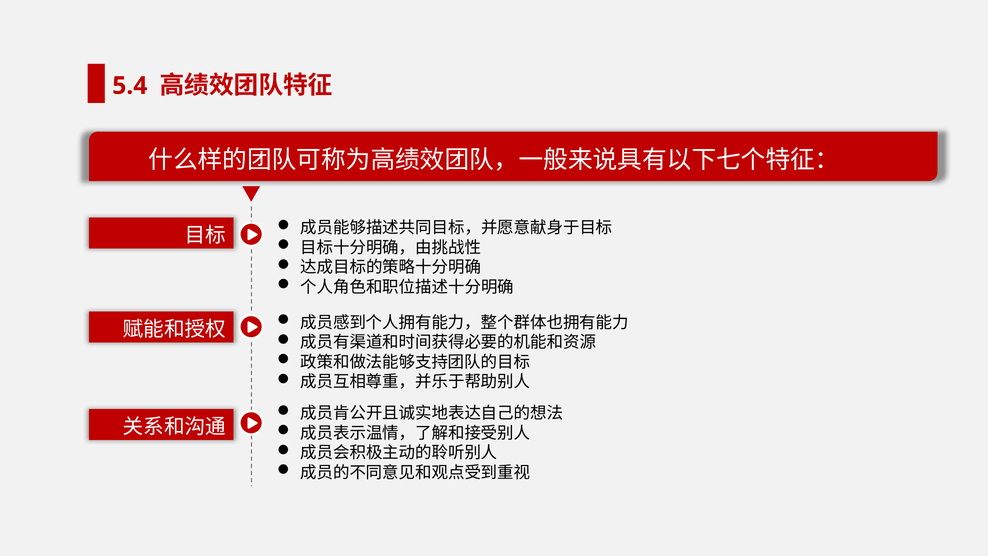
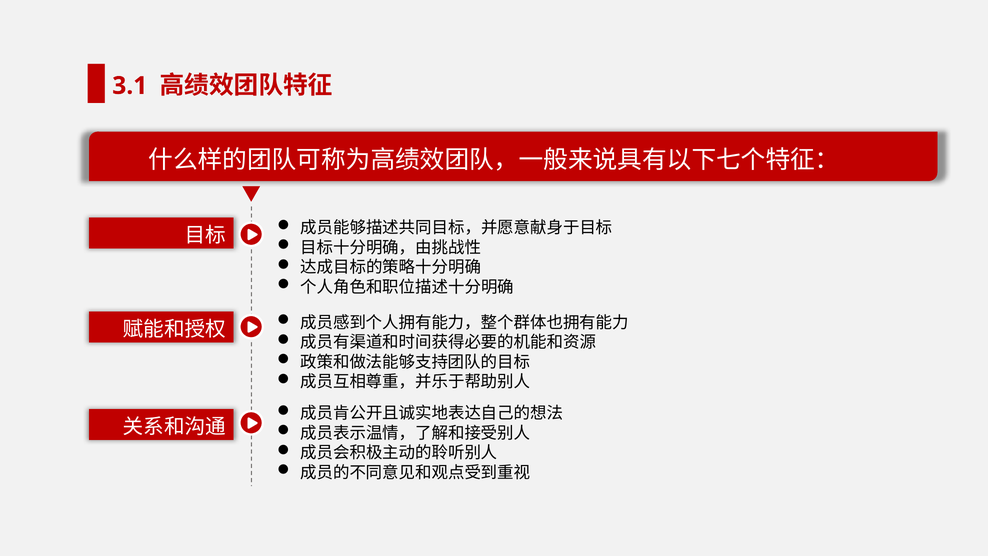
5.4: 5.4 -> 3.1
